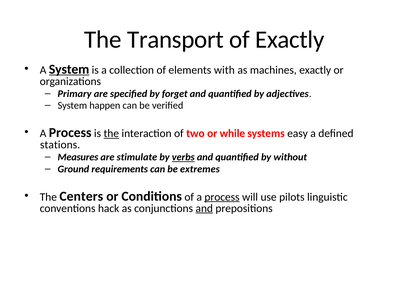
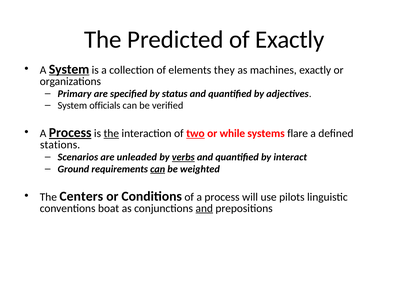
Transport: Transport -> Predicted
with: with -> they
forget: forget -> status
happen: happen -> officials
Process at (70, 133) underline: none -> present
two underline: none -> present
easy: easy -> flare
Measures: Measures -> Scenarios
stimulate: stimulate -> unleaded
without: without -> interact
can at (158, 169) underline: none -> present
extremes: extremes -> weighted
process at (222, 197) underline: present -> none
hack: hack -> boat
